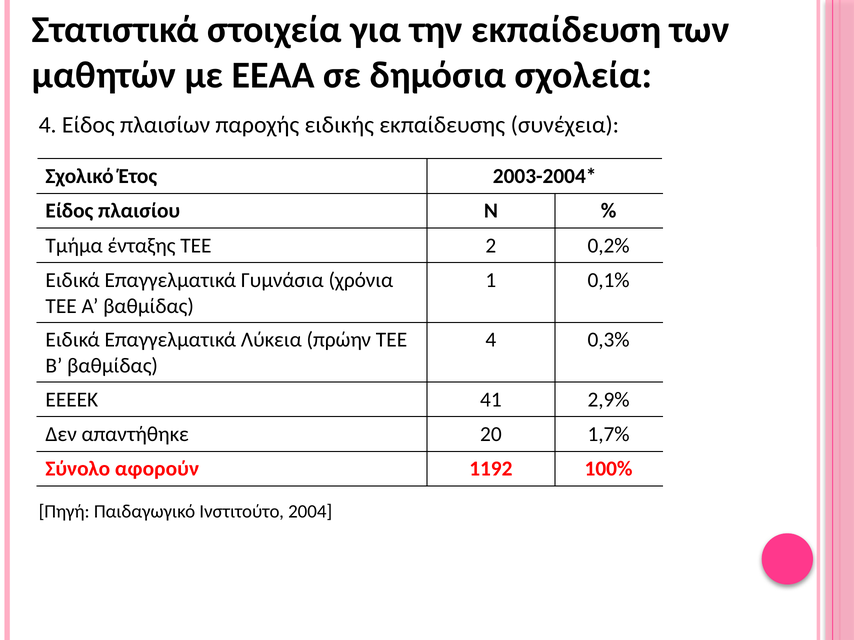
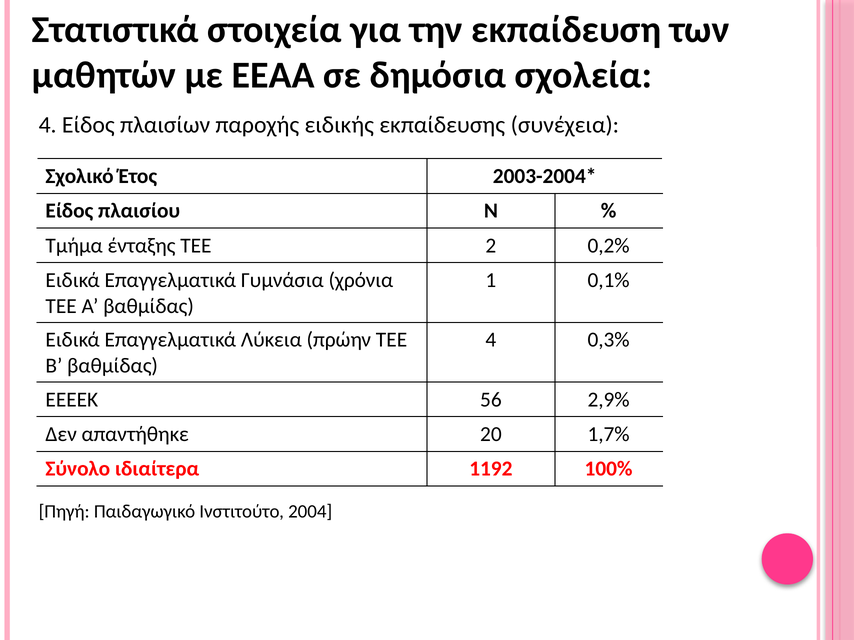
41: 41 -> 56
αφορούν: αφορούν -> ιδιαίτερα
